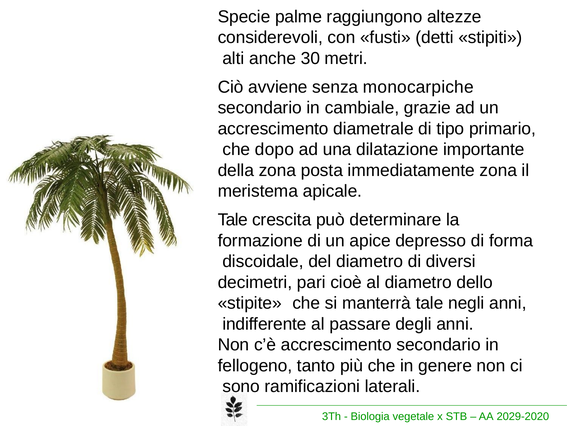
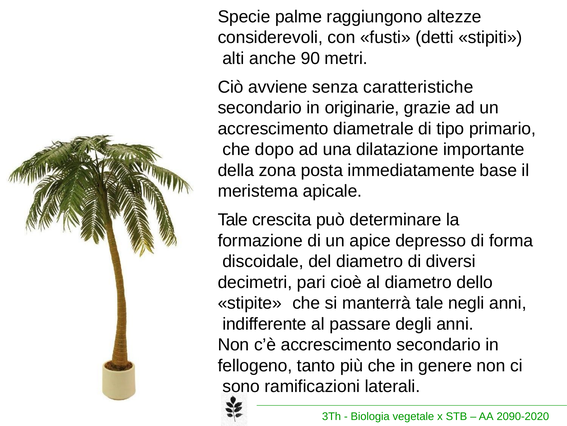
30: 30 -> 90
monocarpiche: monocarpiche -> caratteristiche
cambiale: cambiale -> originarie
immediatamente zona: zona -> base
2029-2020: 2029-2020 -> 2090-2020
